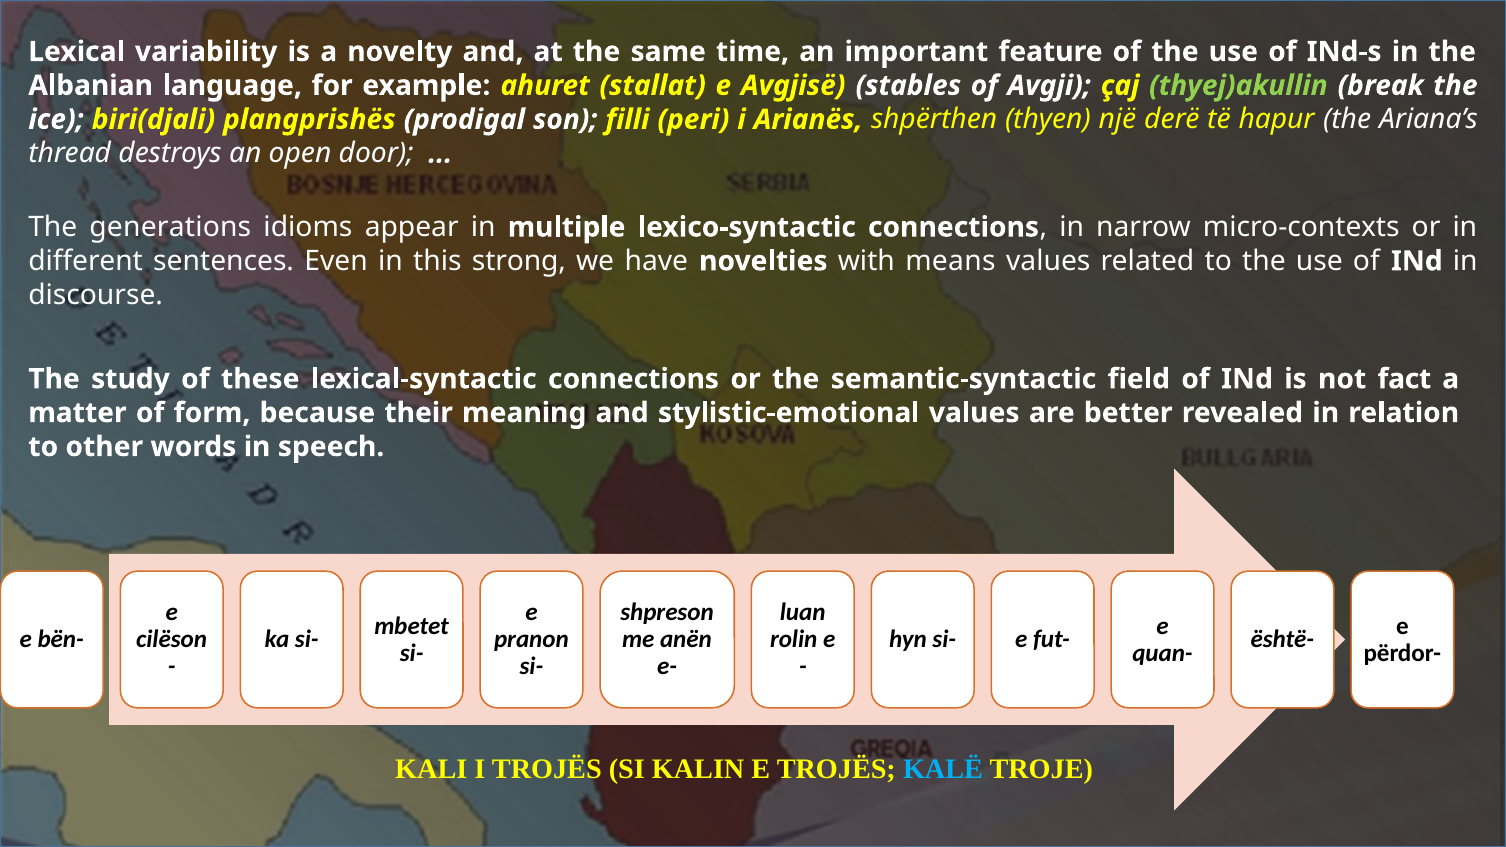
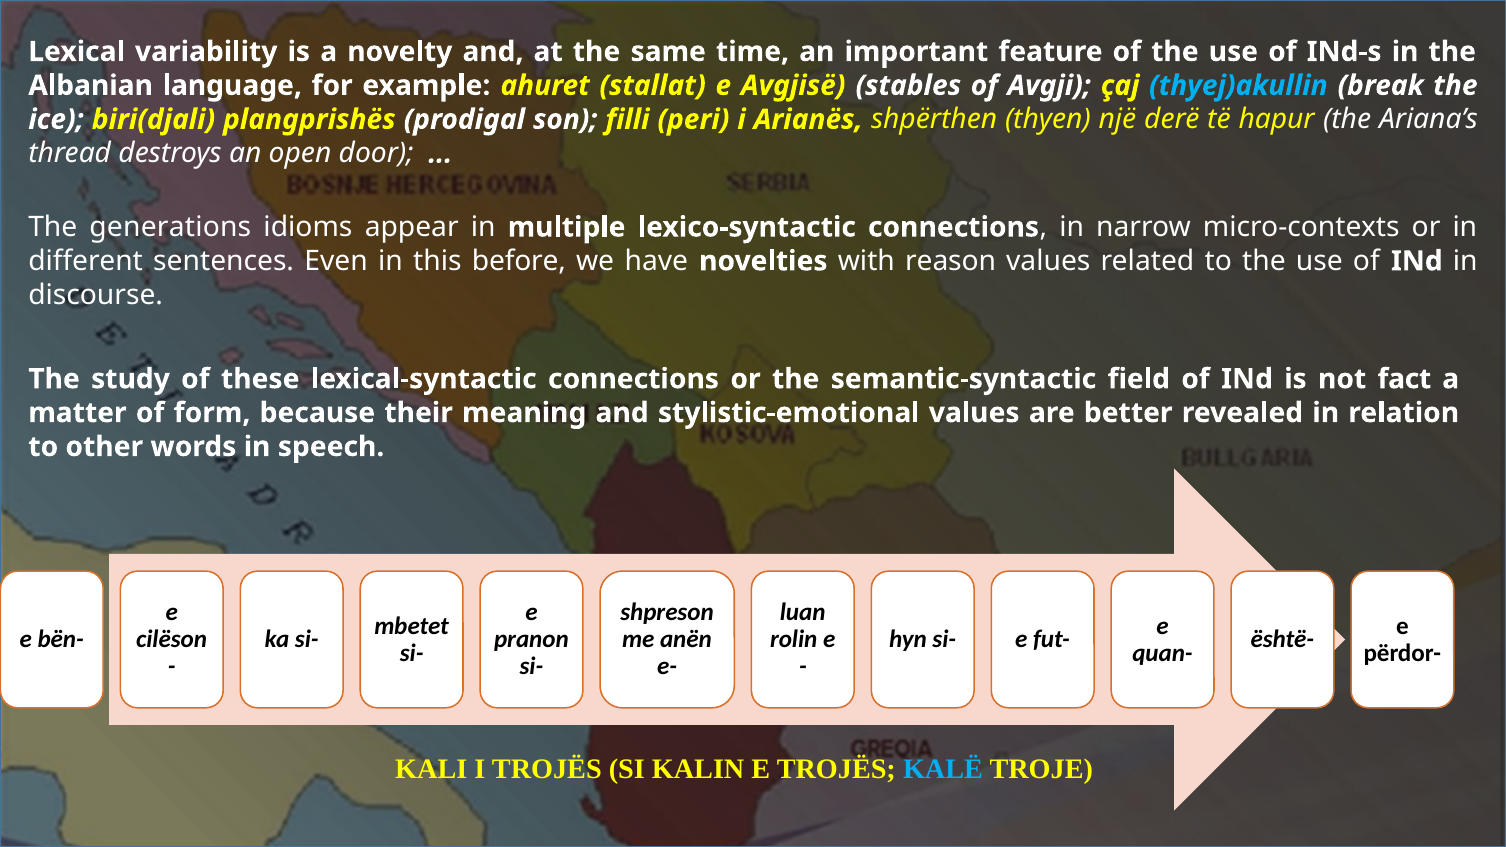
thyej)akullin colour: light green -> light blue
strong: strong -> before
means: means -> reason
